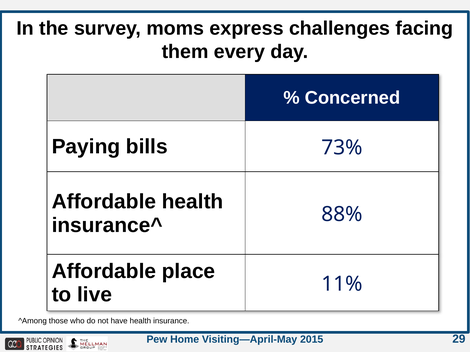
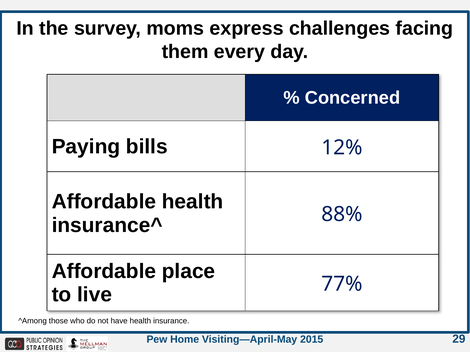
73%: 73% -> 12%
11%: 11% -> 77%
